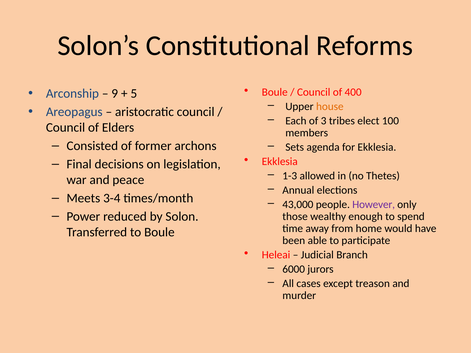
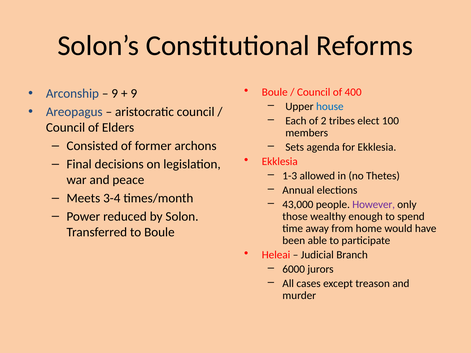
5 at (134, 94): 5 -> 9
house colour: orange -> blue
3: 3 -> 2
